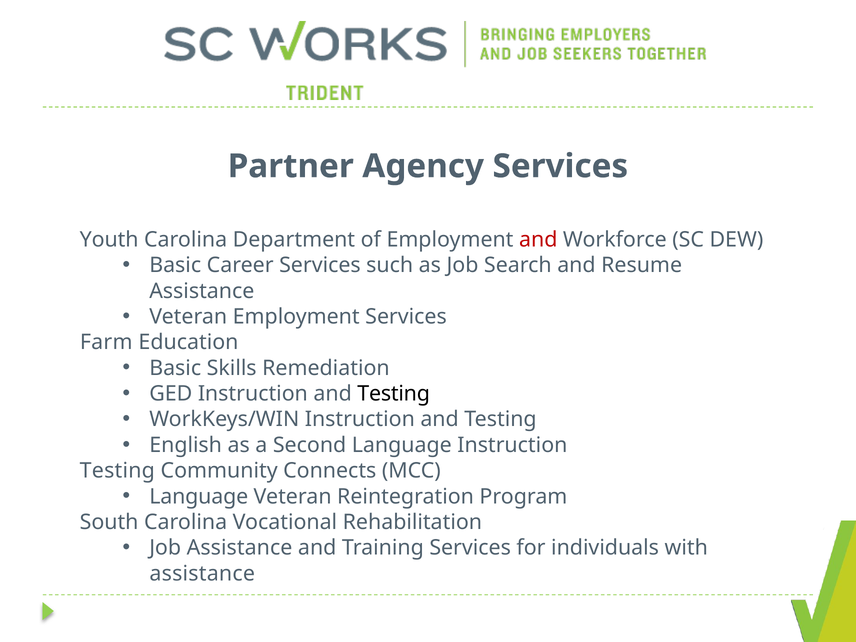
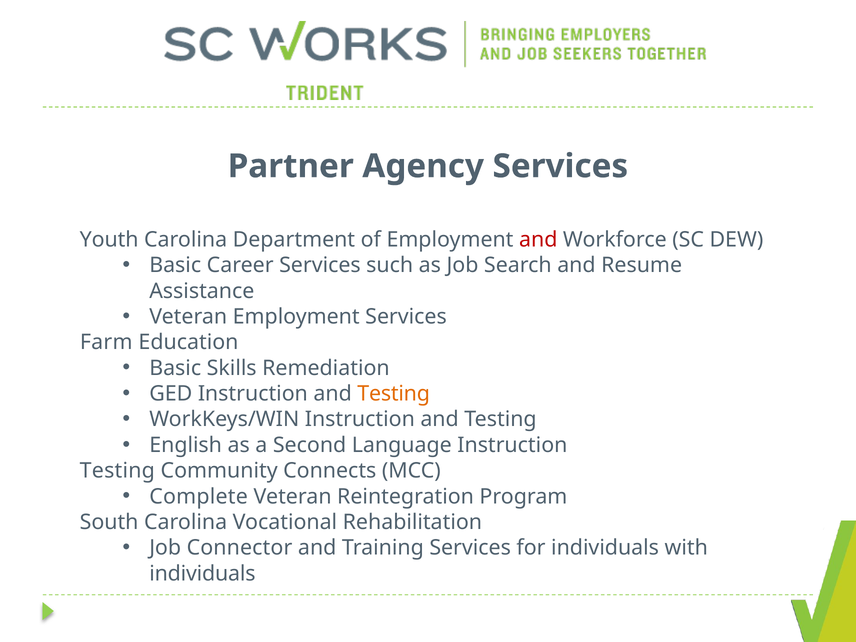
Testing at (394, 394) colour: black -> orange
Language at (199, 496): Language -> Complete
Job Assistance: Assistance -> Connector
assistance at (202, 574): assistance -> individuals
